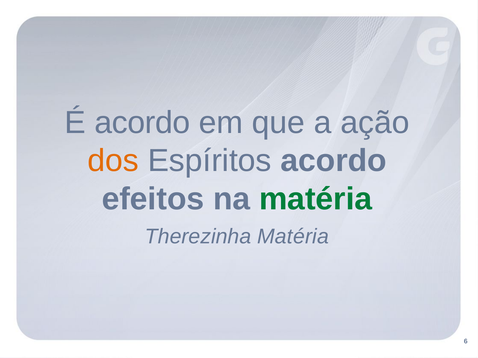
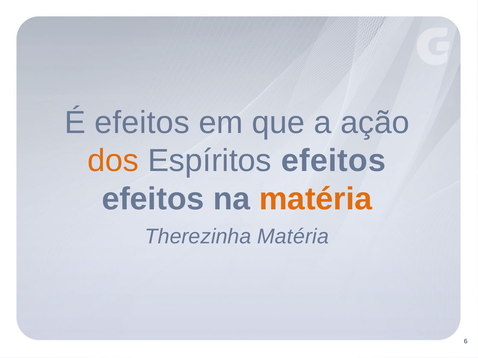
É acordo: acordo -> efeitos
Espíritos acordo: acordo -> efeitos
matéria at (316, 199) colour: green -> orange
